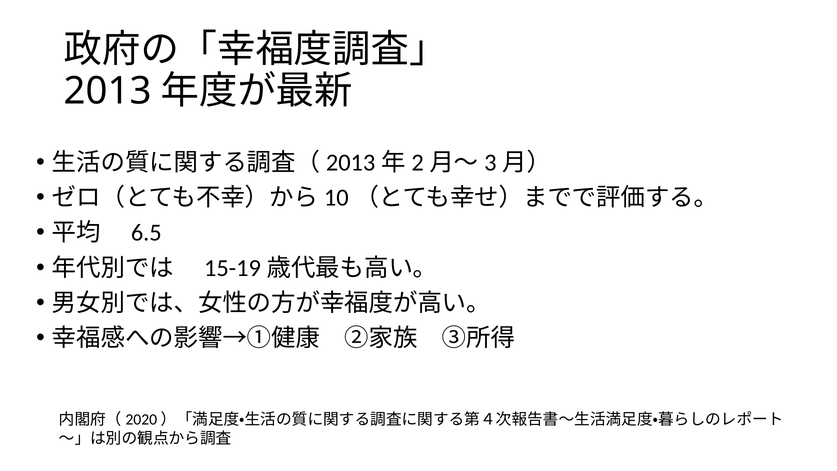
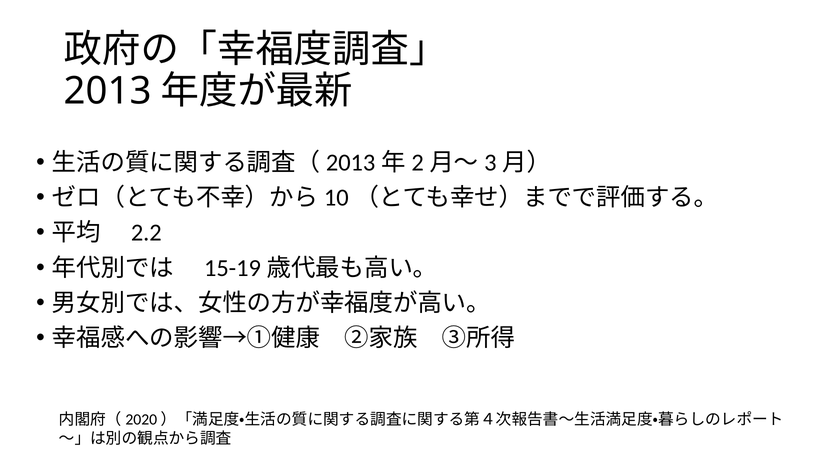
6.5: 6.5 -> 2.2
